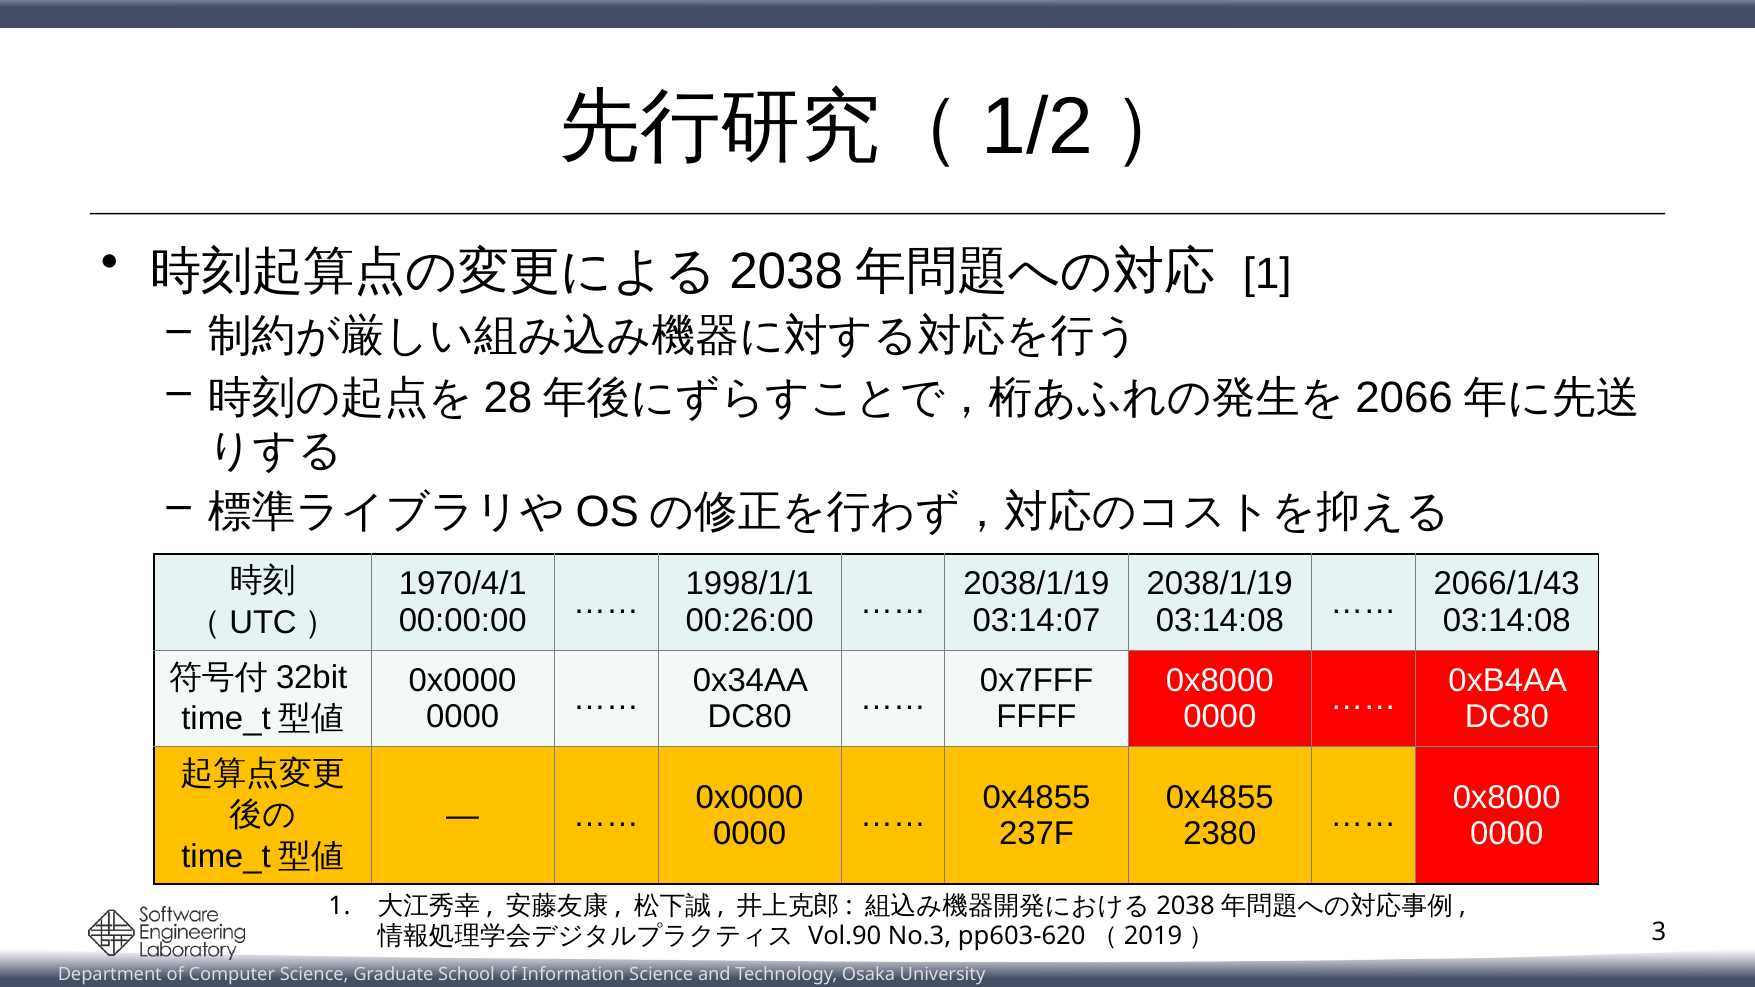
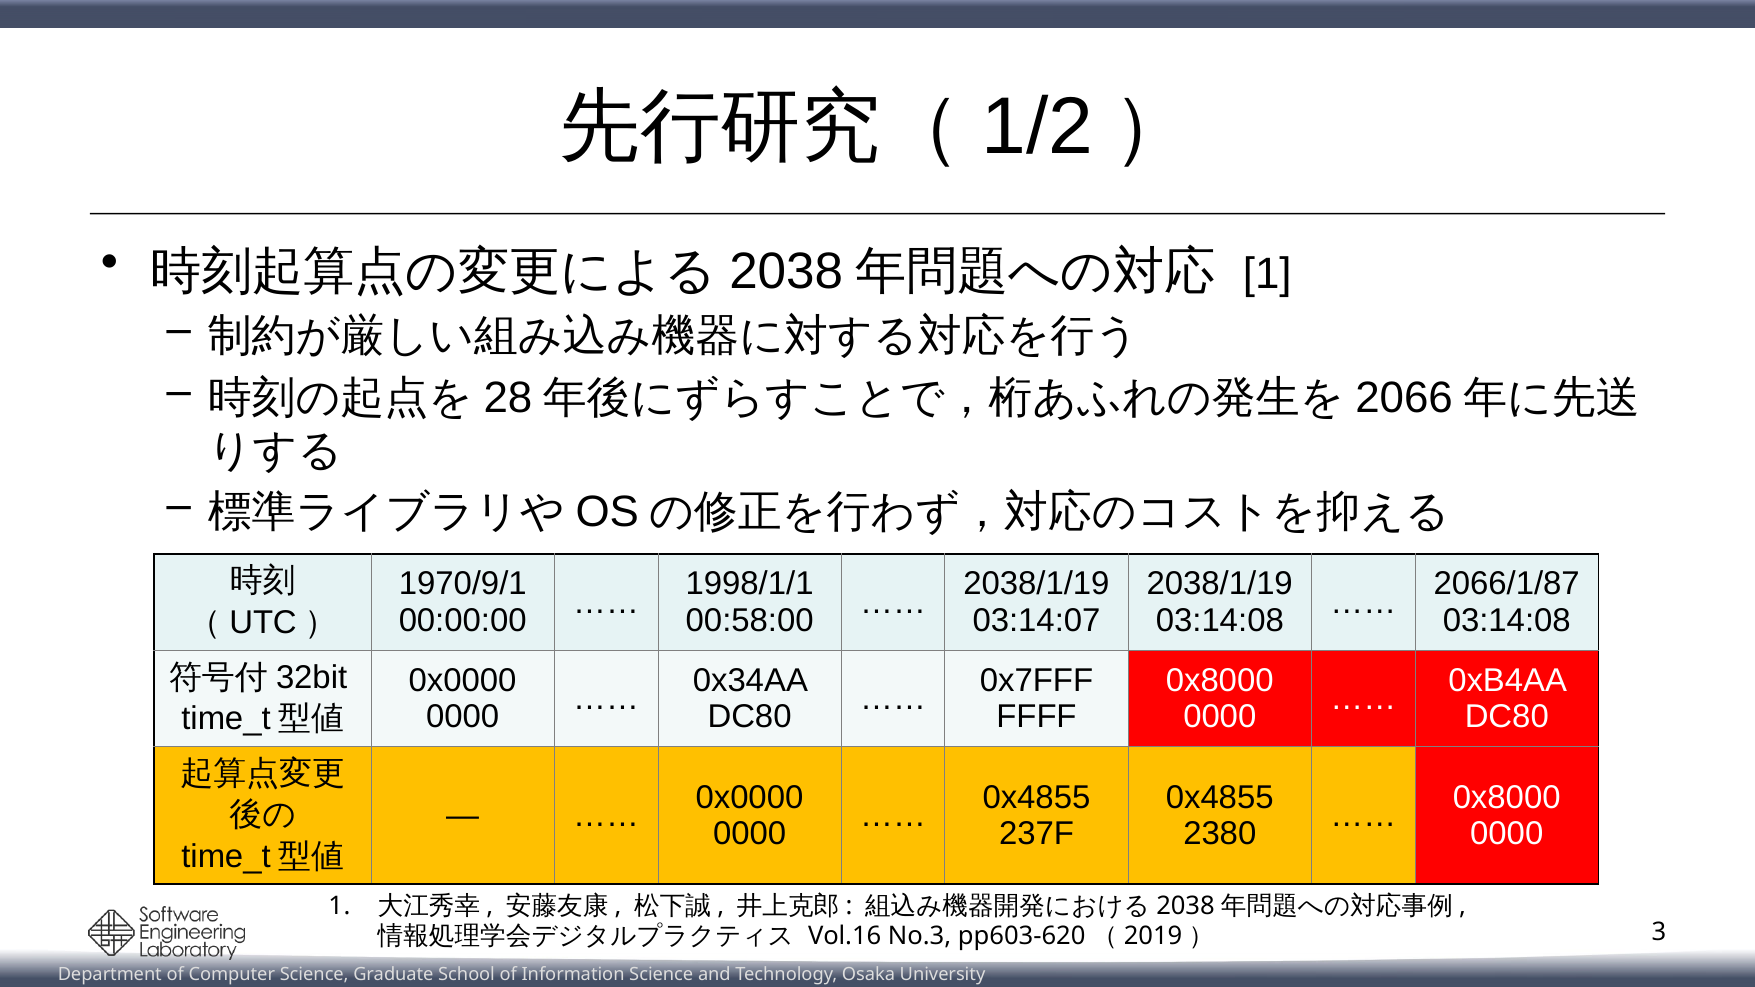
1970/4/1: 1970/4/1 -> 1970/9/1
2066/1/43: 2066/1/43 -> 2066/1/87
00:26:00: 00:26:00 -> 00:58:00
Vol.90: Vol.90 -> Vol.16
